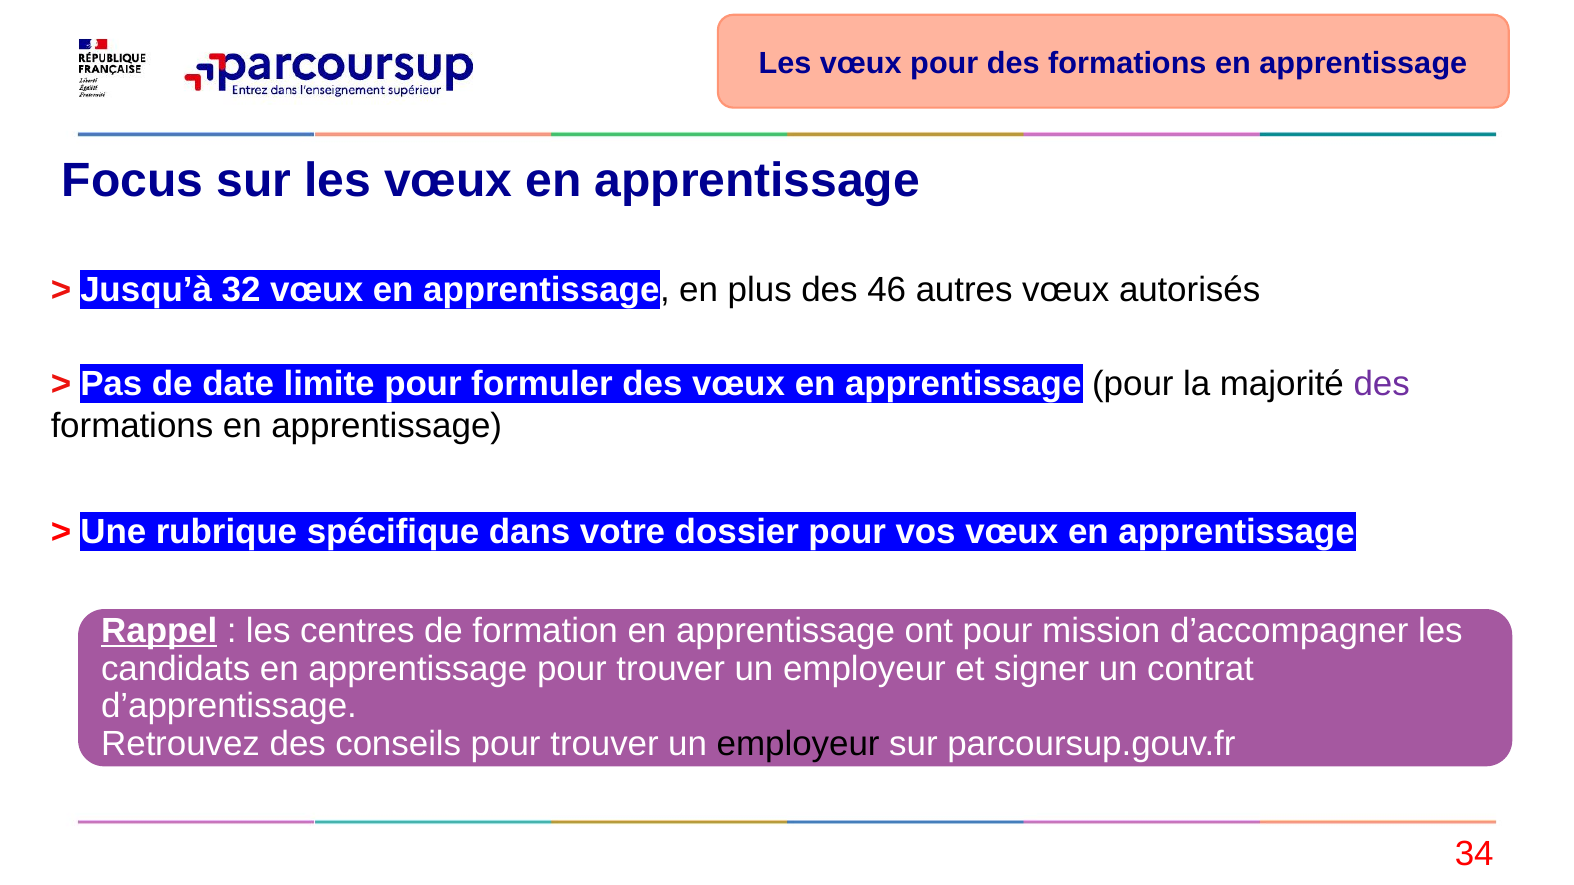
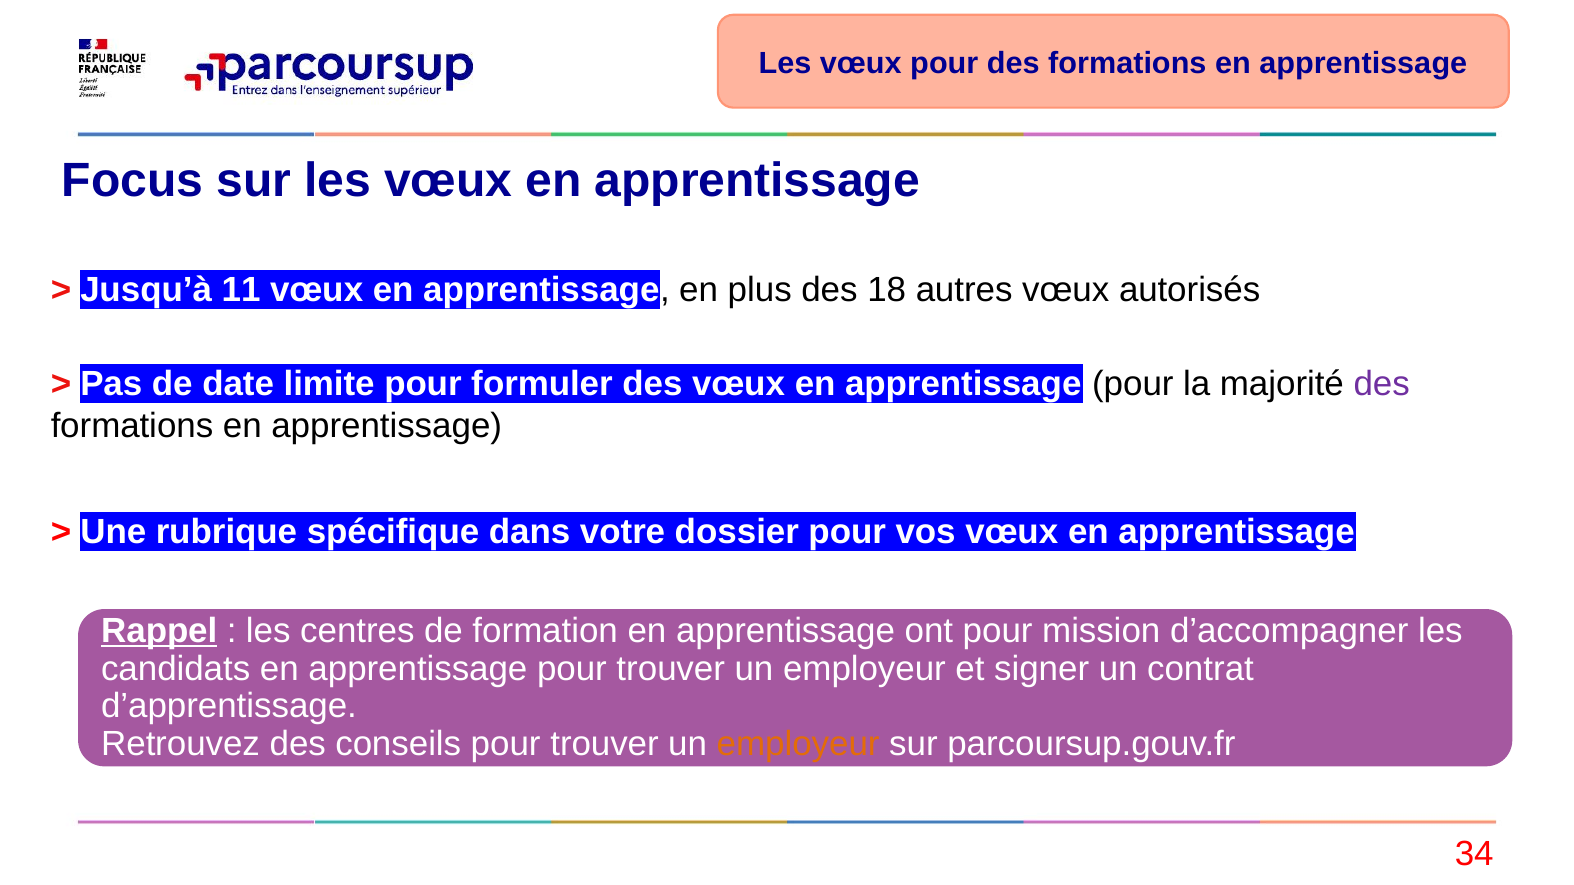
32: 32 -> 11
46: 46 -> 18
employeur at (798, 744) colour: black -> orange
